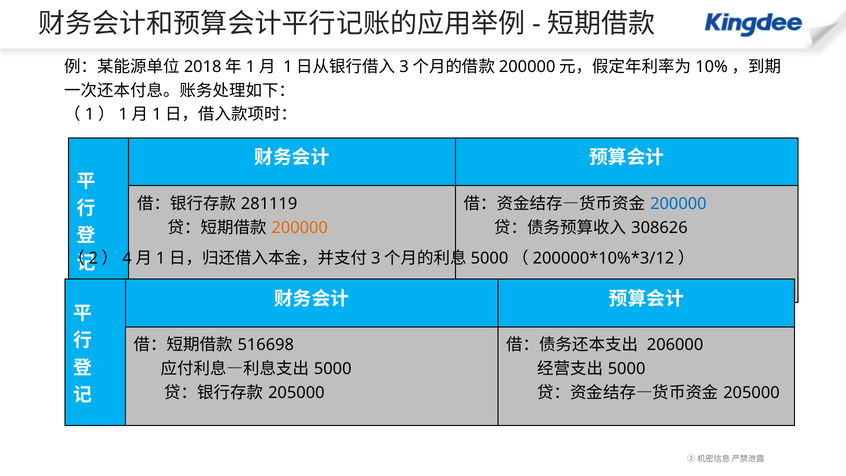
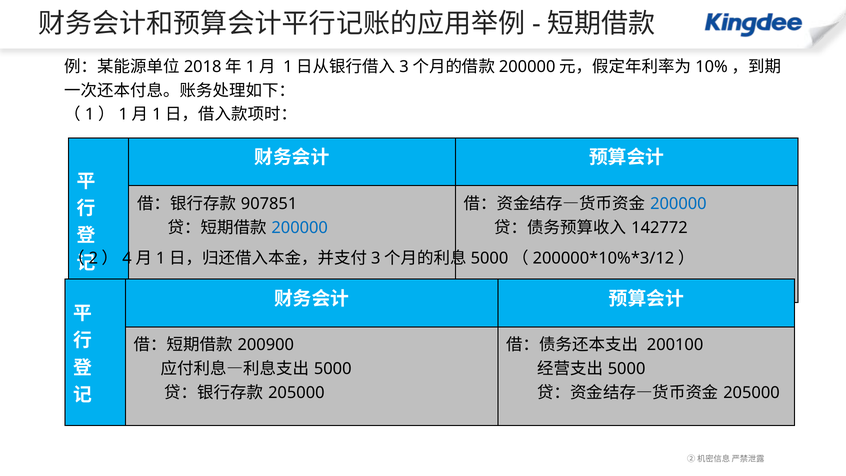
281119: 281119 -> 907851
200000 at (300, 228) colour: orange -> blue
308626: 308626 -> 142772
516698: 516698 -> 200900
206000: 206000 -> 200100
